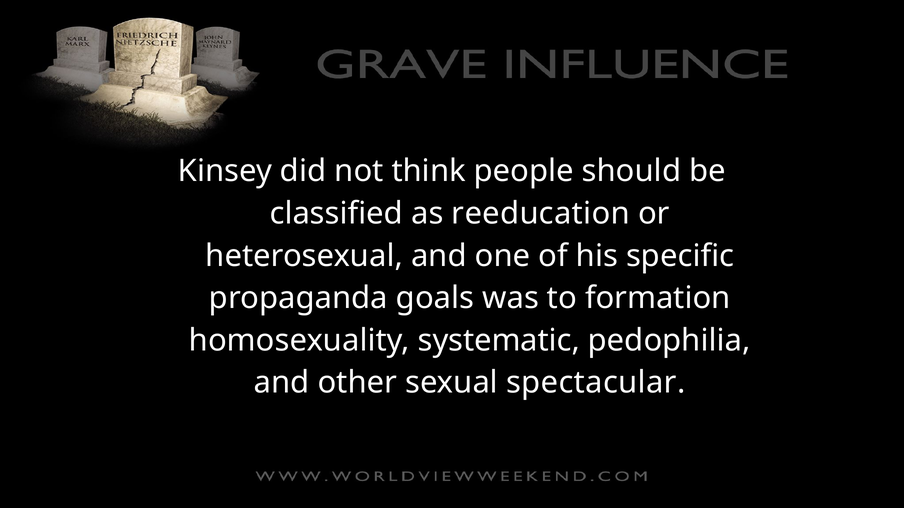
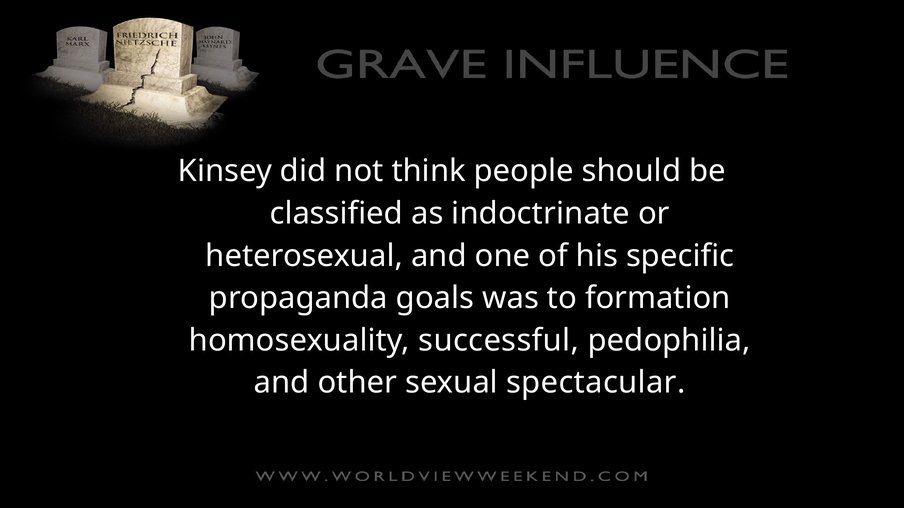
reeducation: reeducation -> indoctrinate
systematic: systematic -> successful
